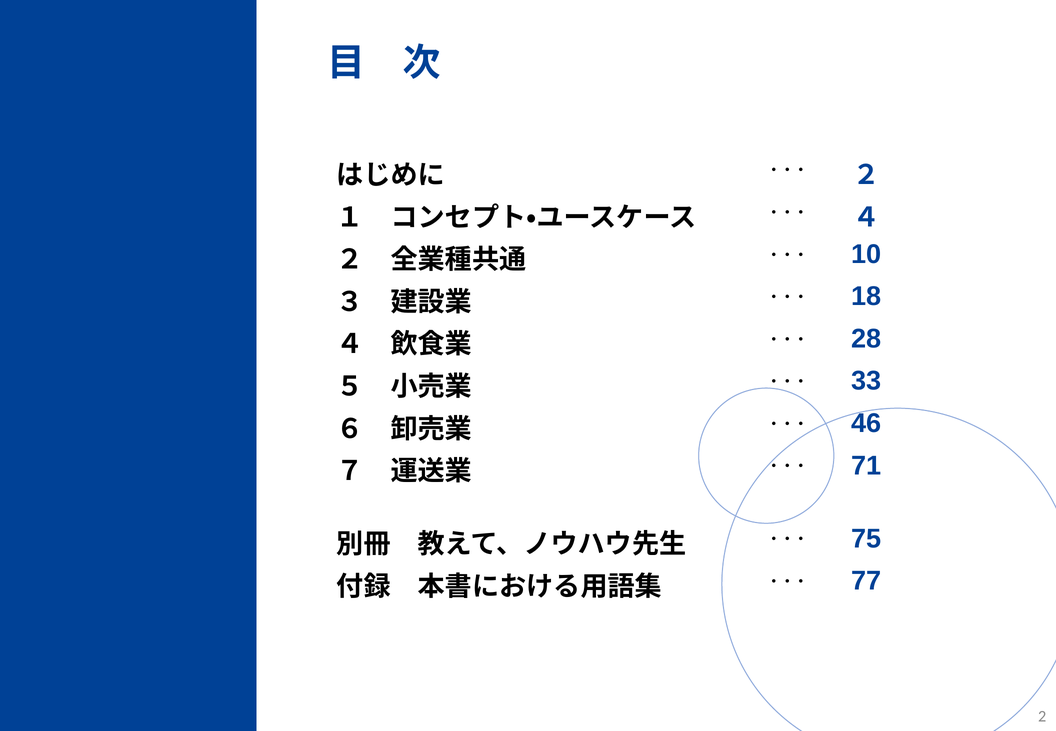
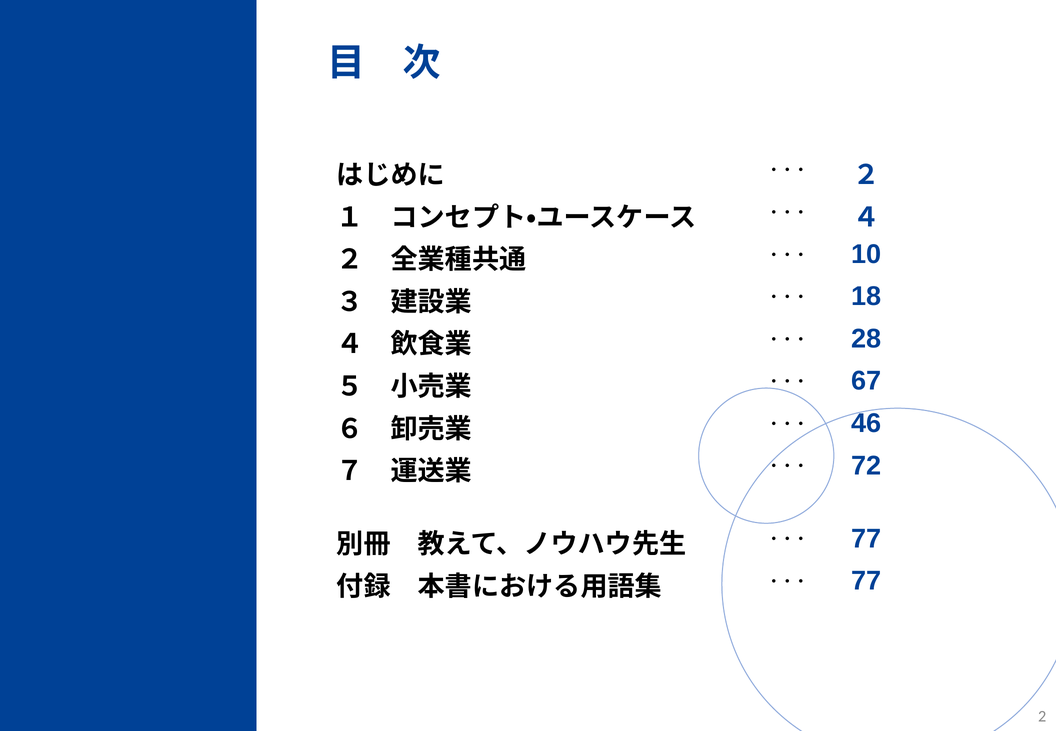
33: 33 -> 67
71: 71 -> 72
75 at (866, 539): 75 -> 77
